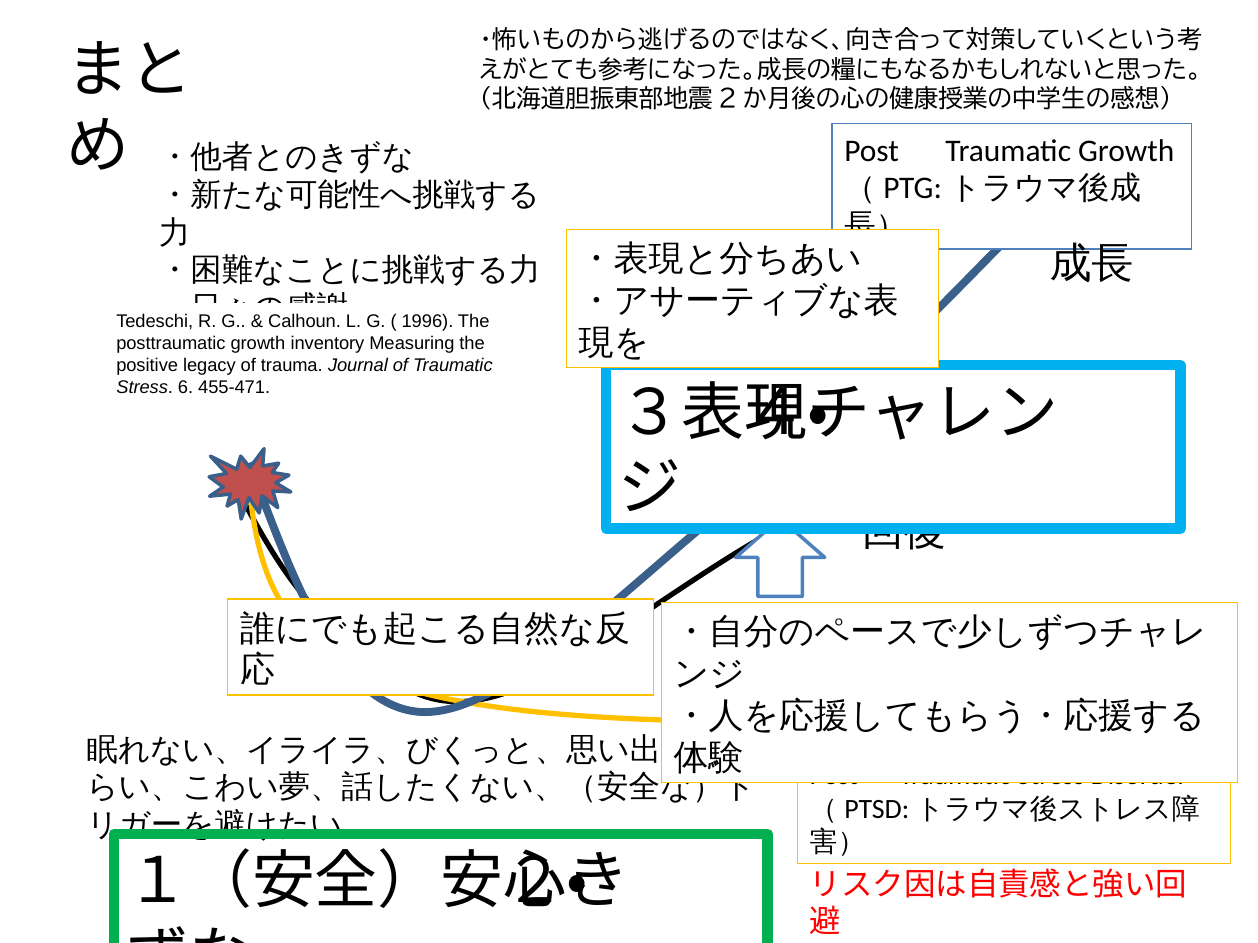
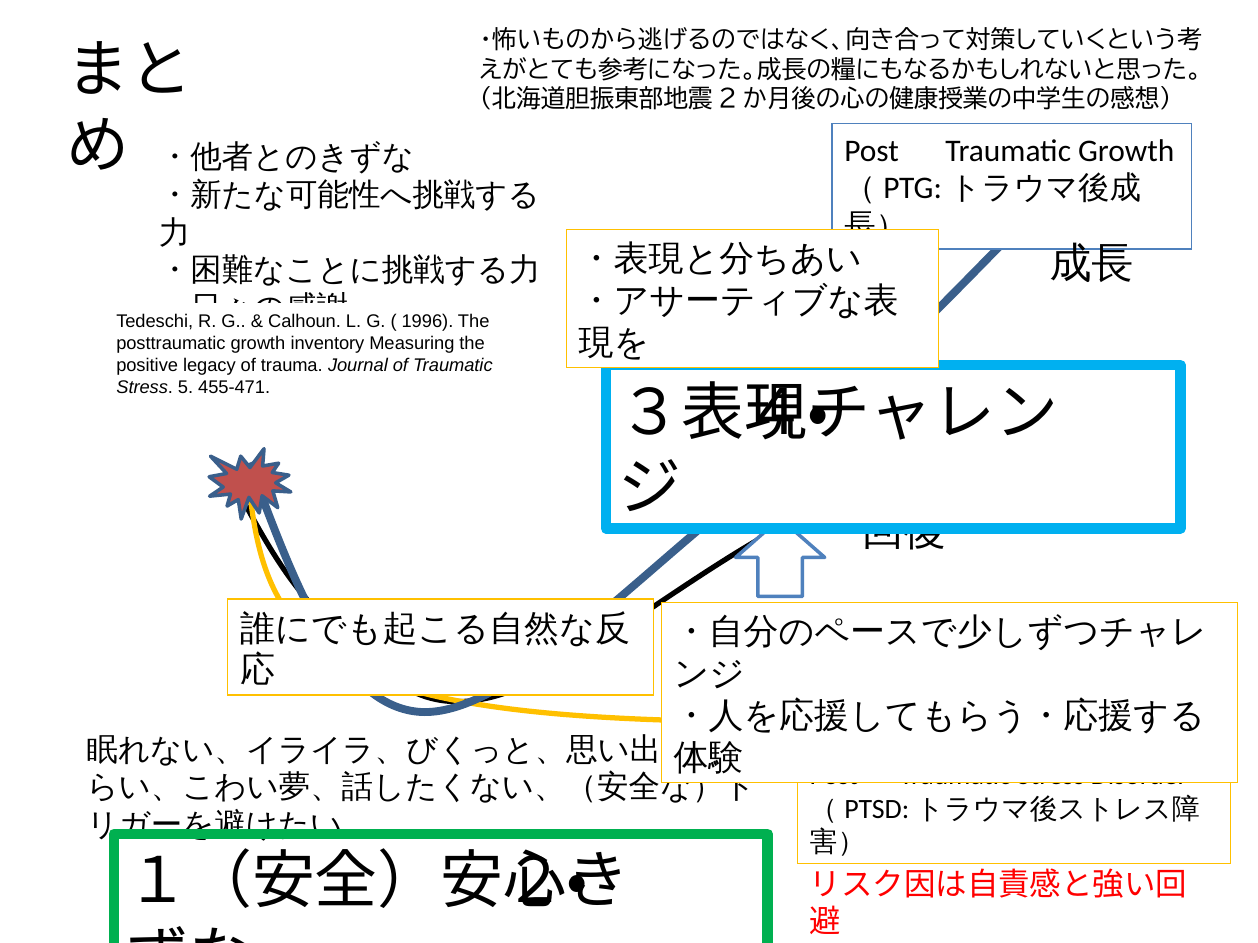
6: 6 -> 5
